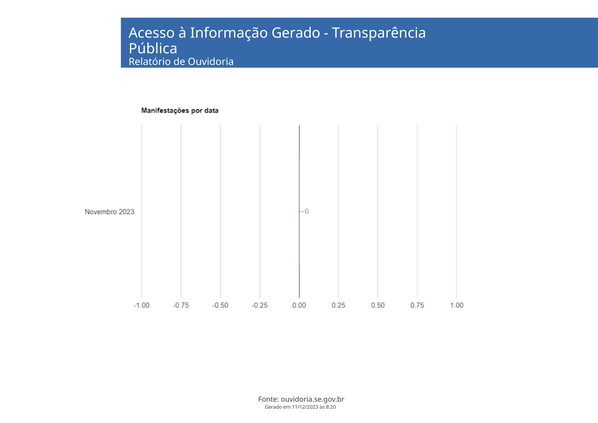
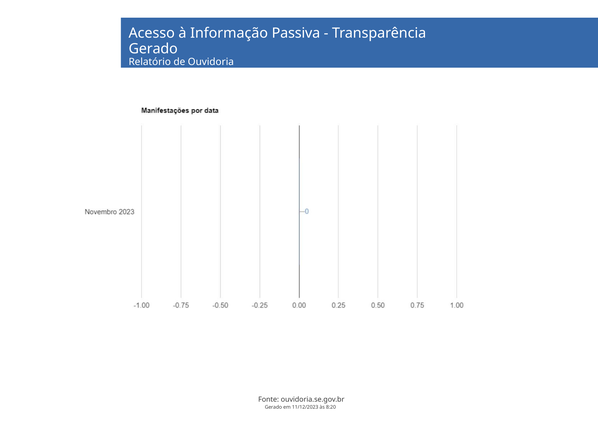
Informação Gerado: Gerado -> Passiva
Pública at (153, 49): Pública -> Gerado
